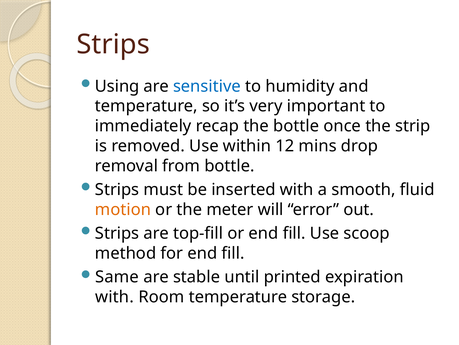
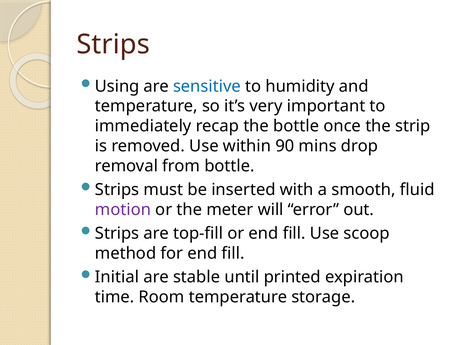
12: 12 -> 90
motion colour: orange -> purple
Same: Same -> Initial
with at (114, 296): with -> time
